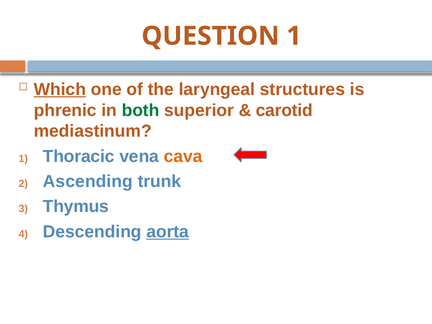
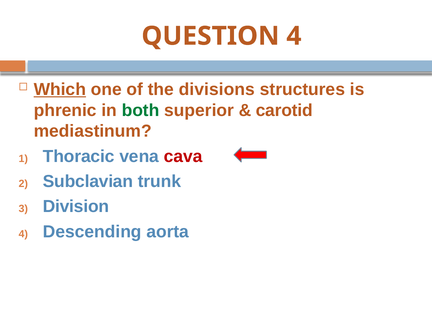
QUESTION 1: 1 -> 4
laryngeal: laryngeal -> divisions
cava colour: orange -> red
Ascending: Ascending -> Subclavian
Thymus: Thymus -> Division
aorta underline: present -> none
